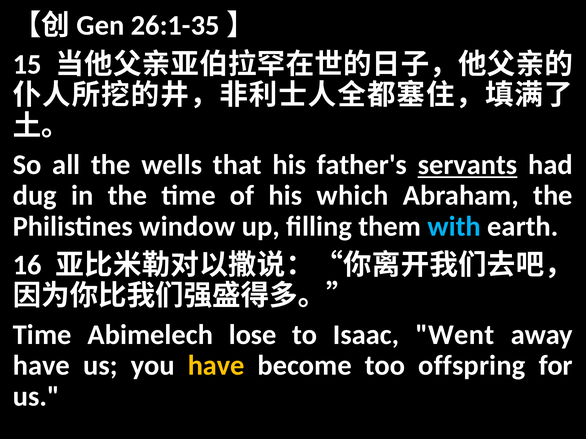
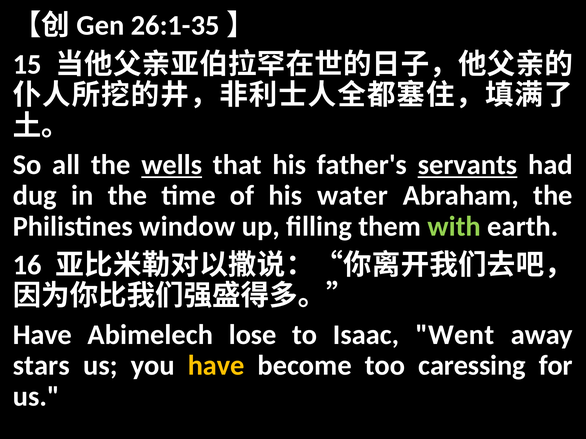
wells underline: none -> present
which: which -> water
with colour: light blue -> light green
Time at (42, 335): Time -> Have
have at (41, 366): have -> stars
offspring: offspring -> caressing
